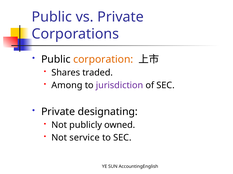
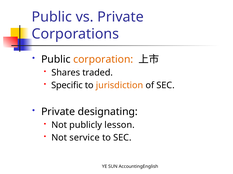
Among: Among -> Specific
jurisdiction colour: purple -> orange
owned: owned -> lesson
